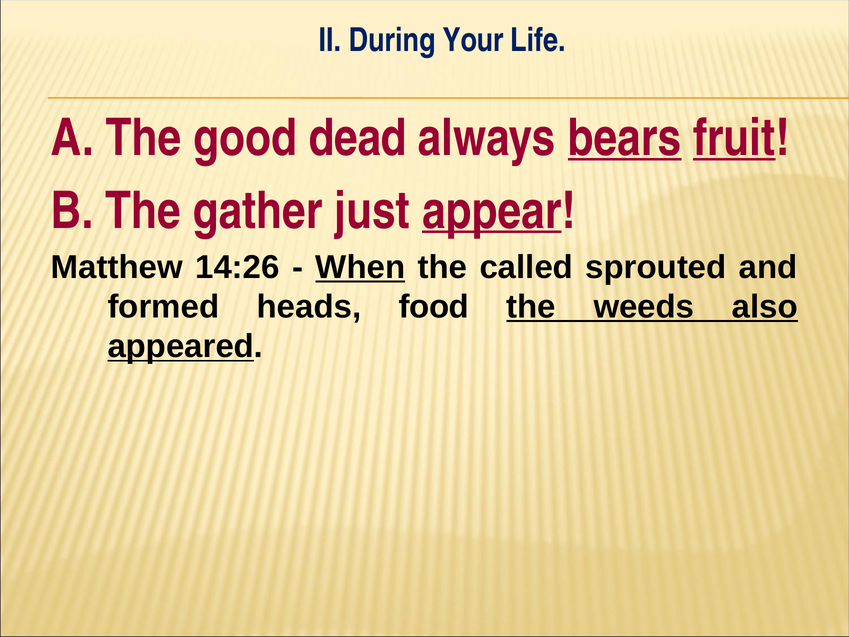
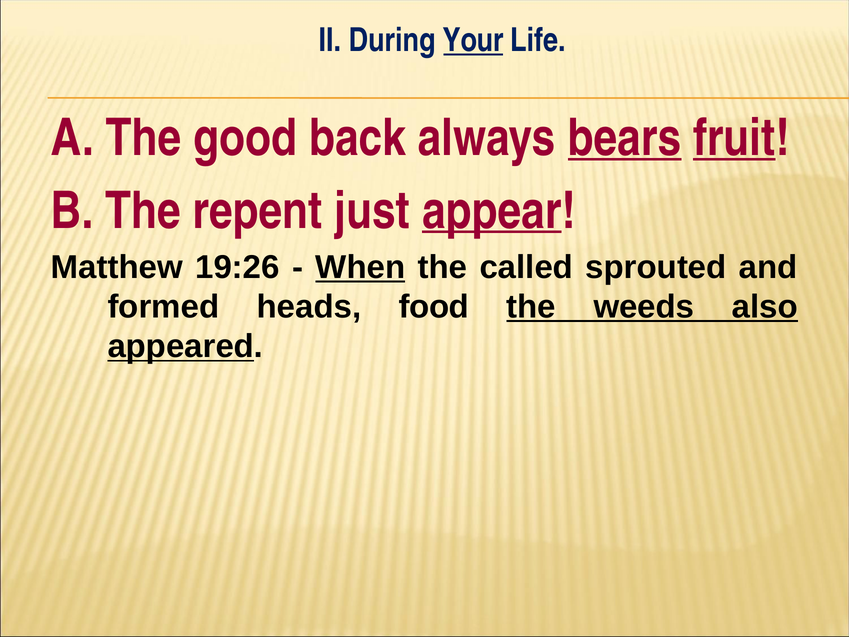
Your underline: none -> present
dead: dead -> back
gather: gather -> repent
14:26: 14:26 -> 19:26
